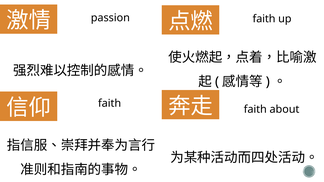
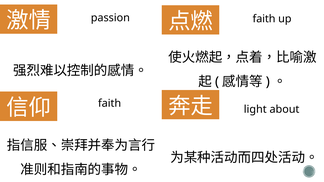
faith at (255, 109): faith -> light
